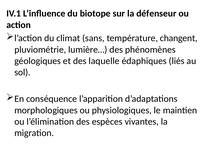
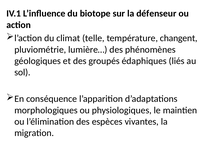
sans: sans -> telle
laquelle: laquelle -> groupés
